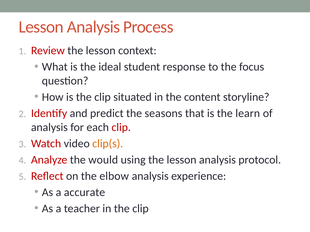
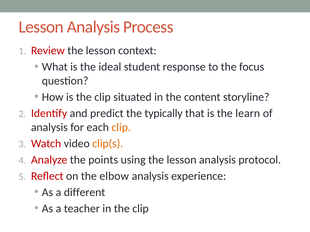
seasons: seasons -> typically
clip at (121, 127) colour: red -> orange
would: would -> points
accurate: accurate -> different
